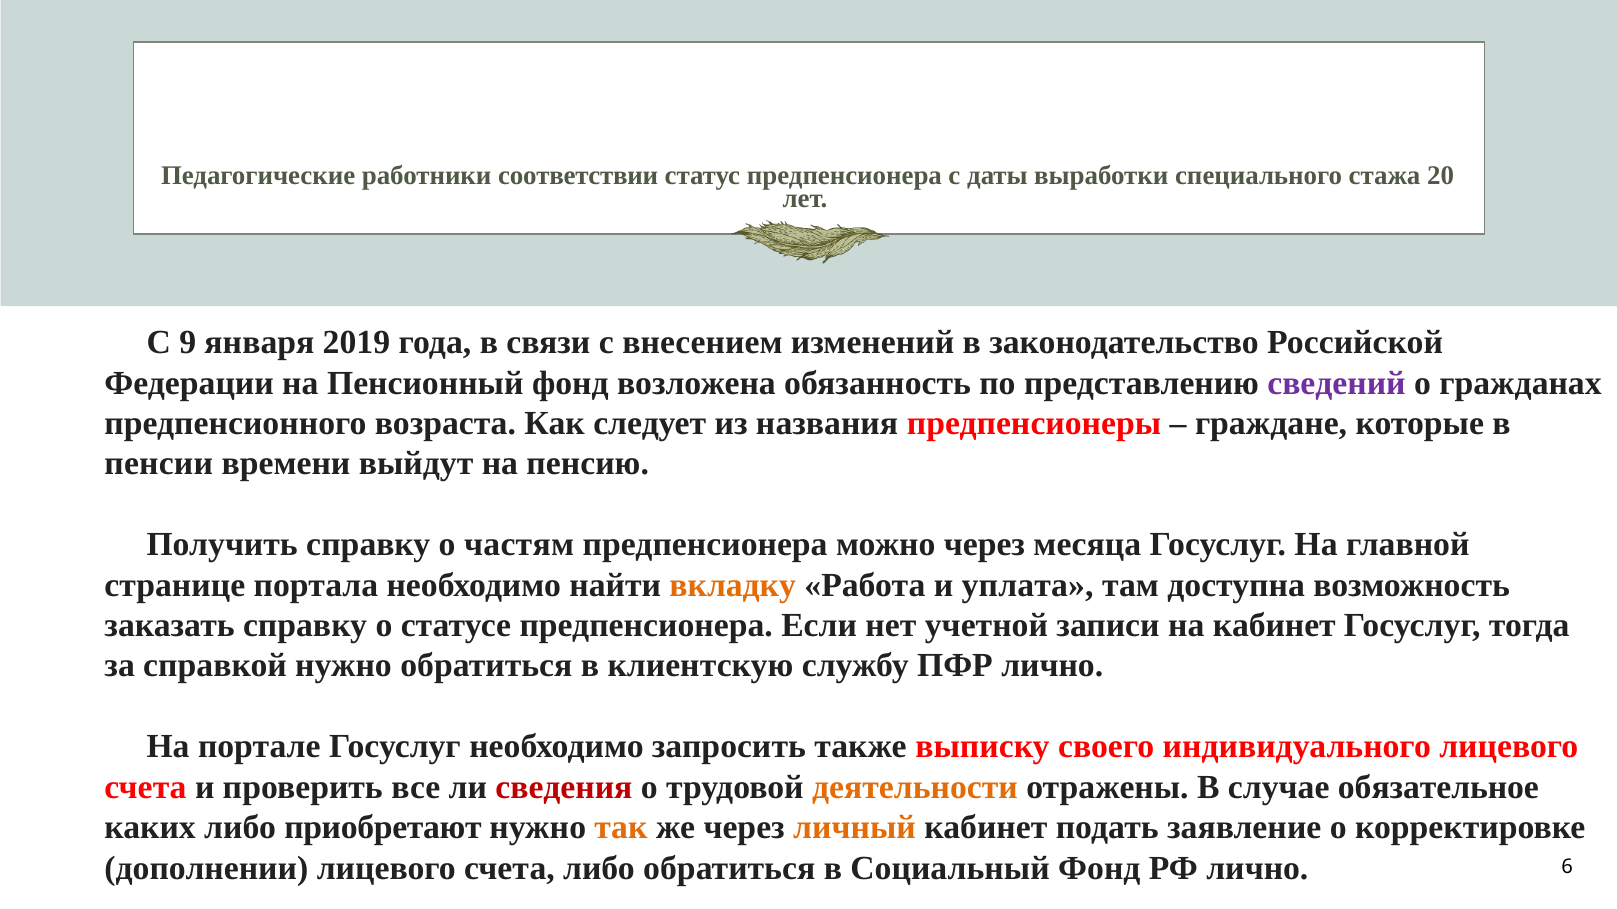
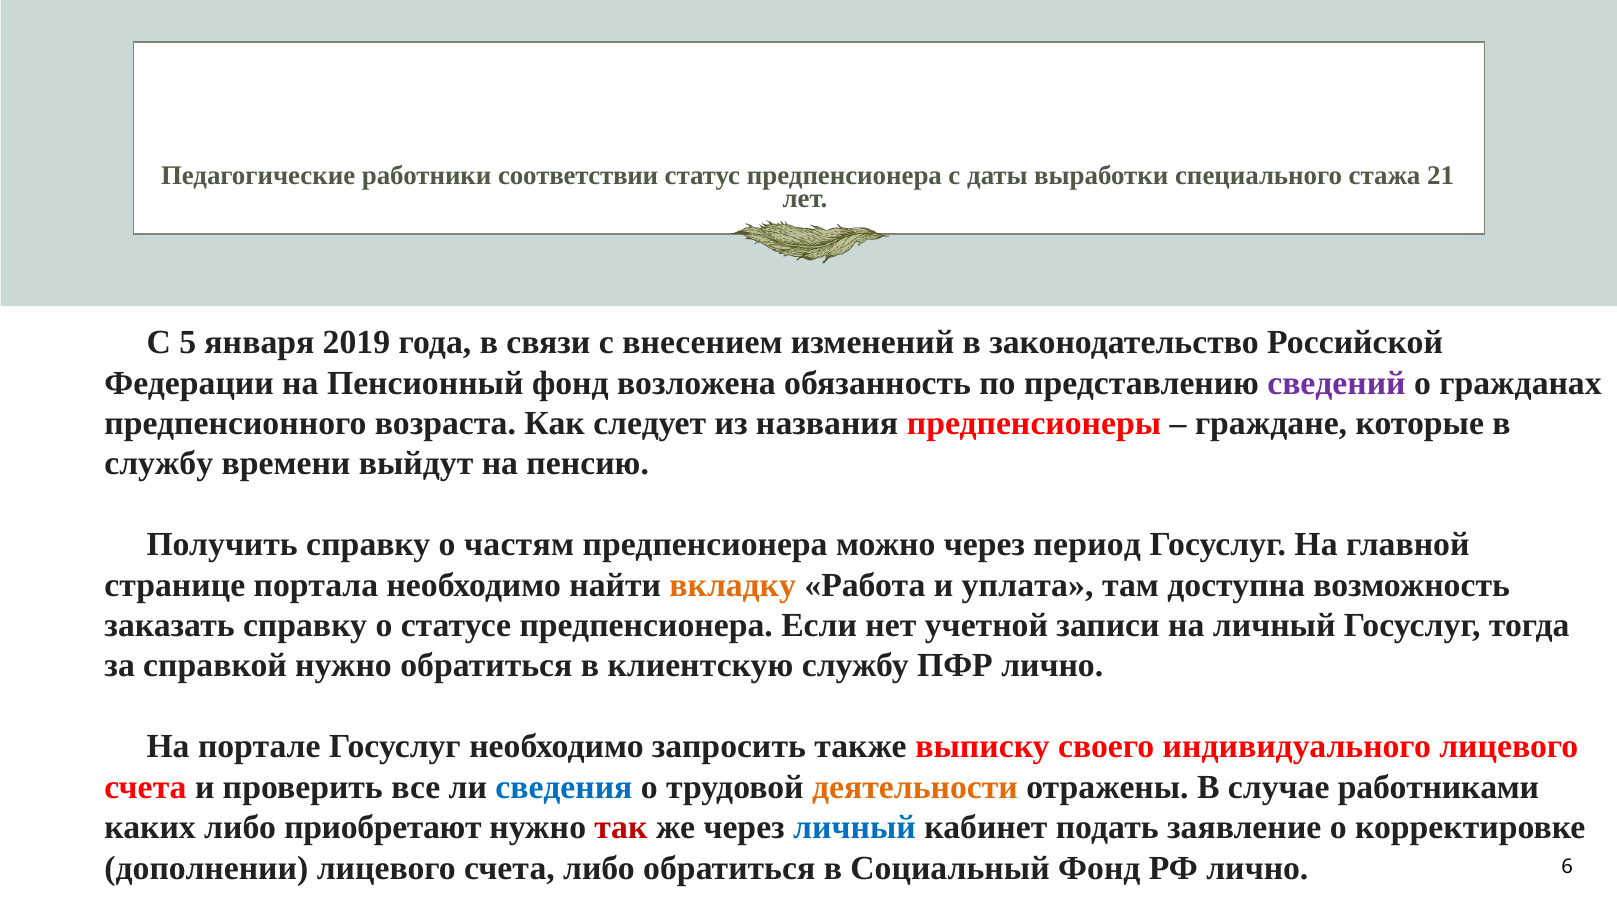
20: 20 -> 21
9: 9 -> 5
пенсии at (159, 464): пенсии -> службу
месяца: месяца -> период
на кабинет: кабинет -> личный
сведения colour: red -> blue
обязательное: обязательное -> работниками
так colour: orange -> red
личный at (855, 828) colour: orange -> blue
